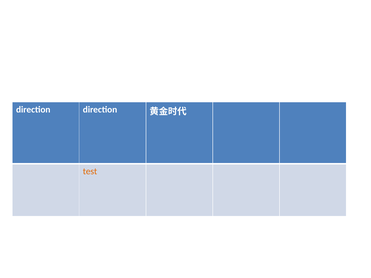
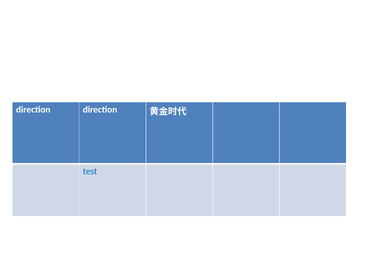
test colour: orange -> blue
